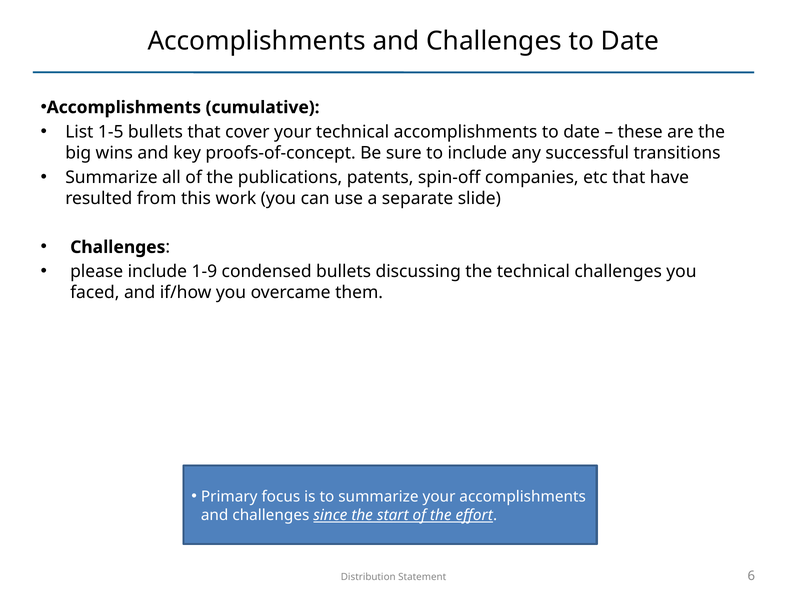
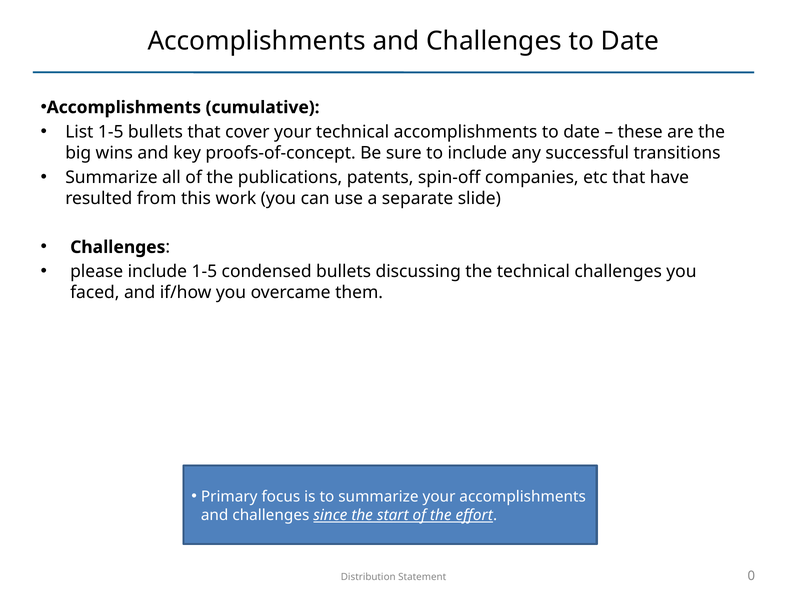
include 1-9: 1-9 -> 1-5
6: 6 -> 0
